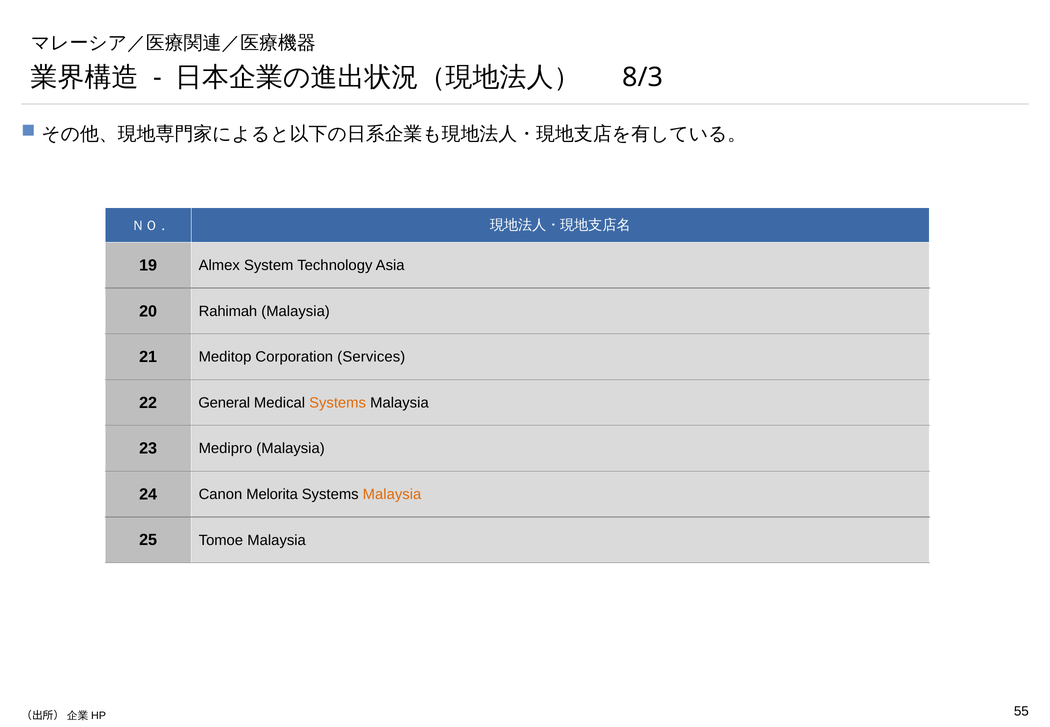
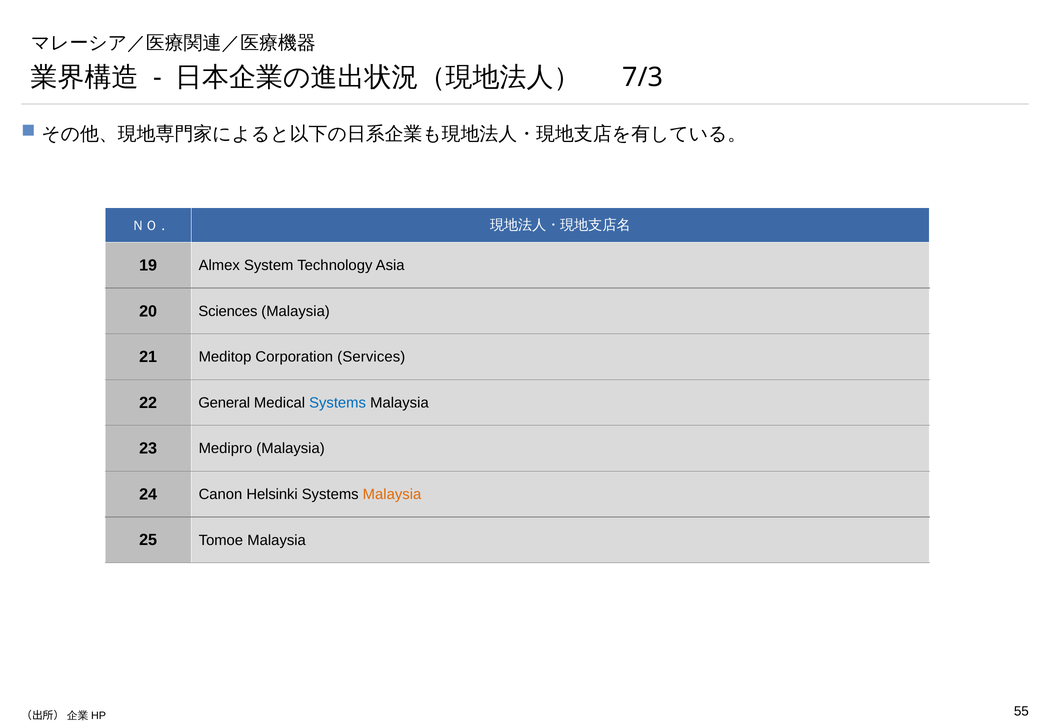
8/3: 8/3 -> 7/3
Rahimah: Rahimah -> Sciences
Systems at (338, 403) colour: orange -> blue
Melorita: Melorita -> Helsinki
